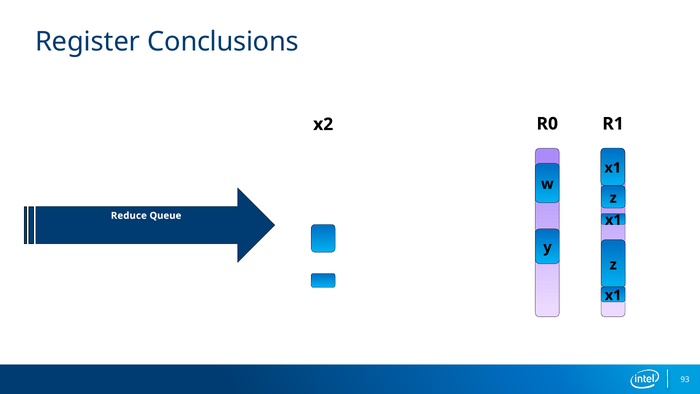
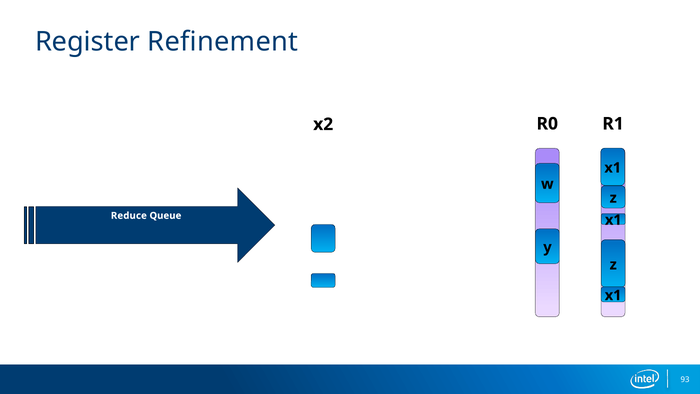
Conclusions: Conclusions -> Refinement
